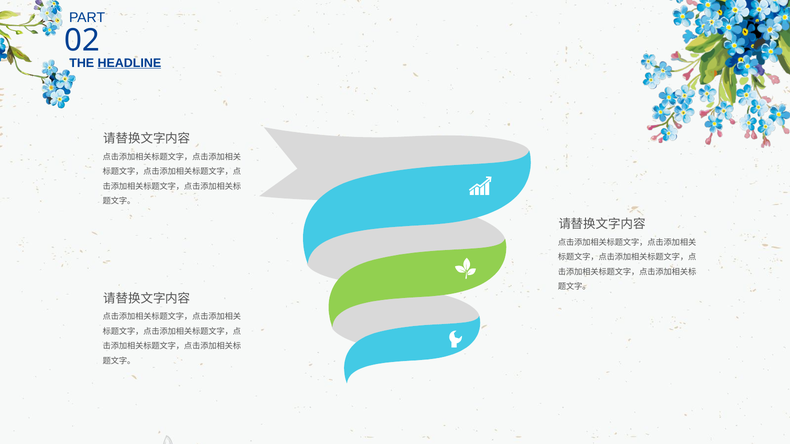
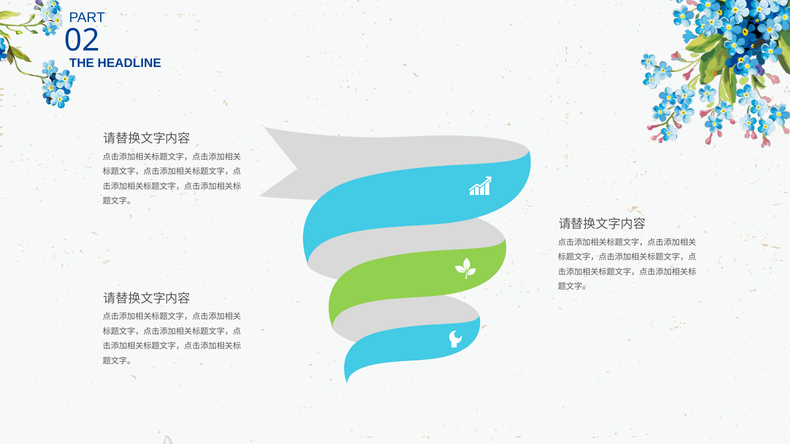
HEADLINE underline: present -> none
